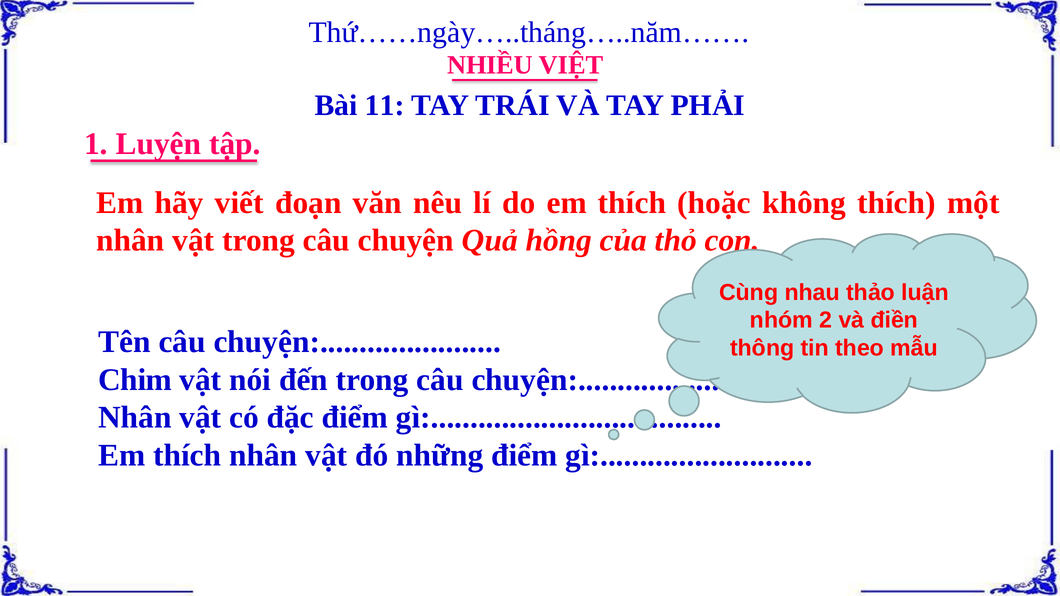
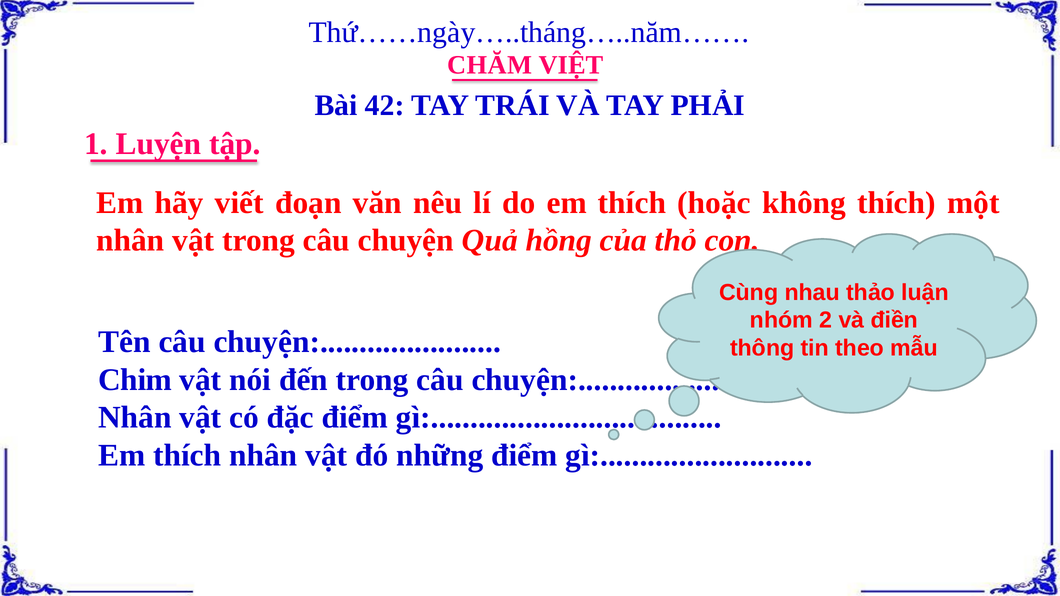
NHIỀU: NHIỀU -> CHĂM
11: 11 -> 42
